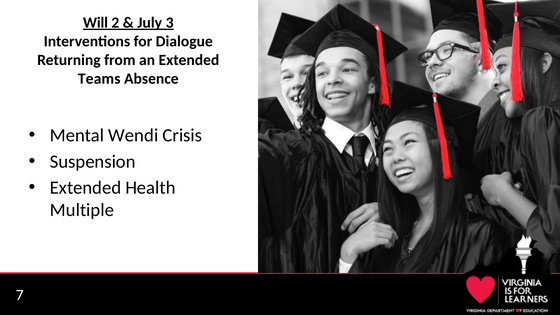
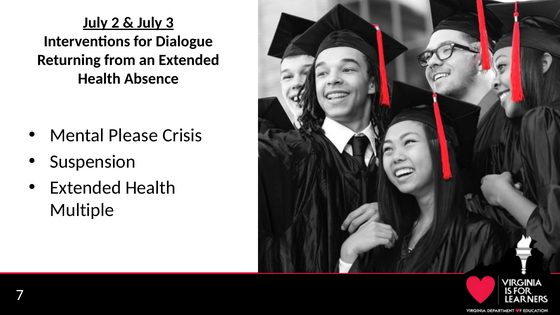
Will at (95, 23): Will -> July
Teams at (99, 79): Teams -> Health
Wendi: Wendi -> Please
